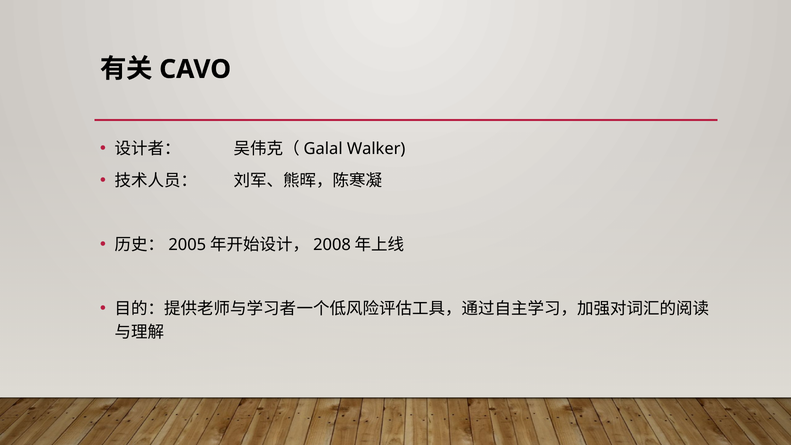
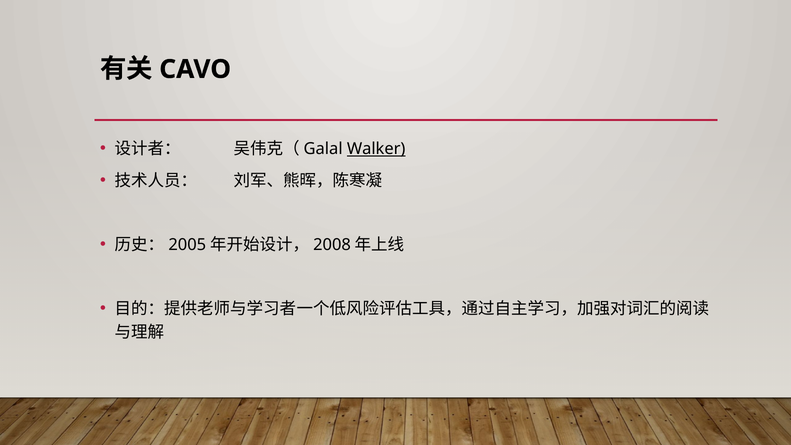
Walker underline: none -> present
